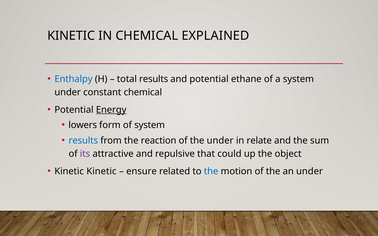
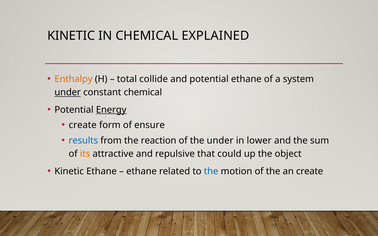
Enthalpy colour: blue -> orange
total results: results -> collide
under at (68, 93) underline: none -> present
lowers at (83, 125): lowers -> create
of system: system -> ensure
relate: relate -> lower
its colour: purple -> orange
Kinetic Kinetic: Kinetic -> Ethane
ensure at (142, 171): ensure -> ethane
an under: under -> create
